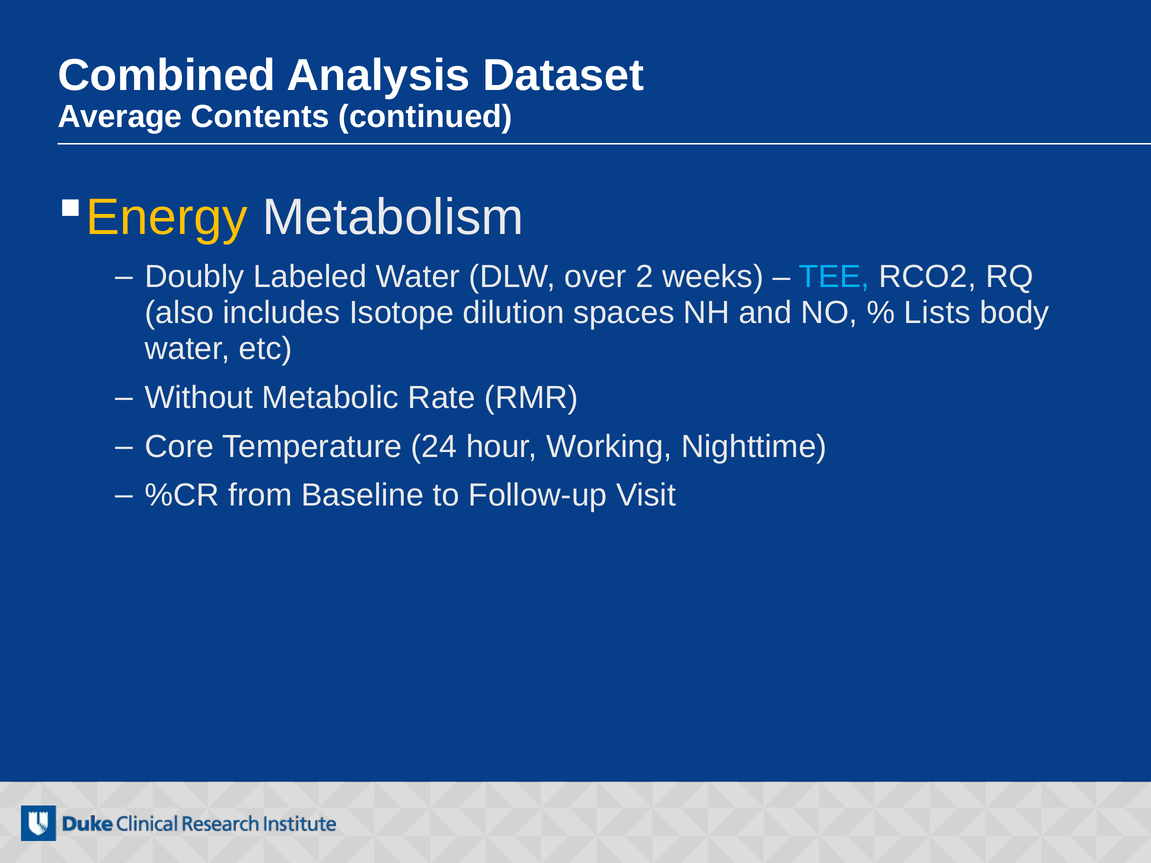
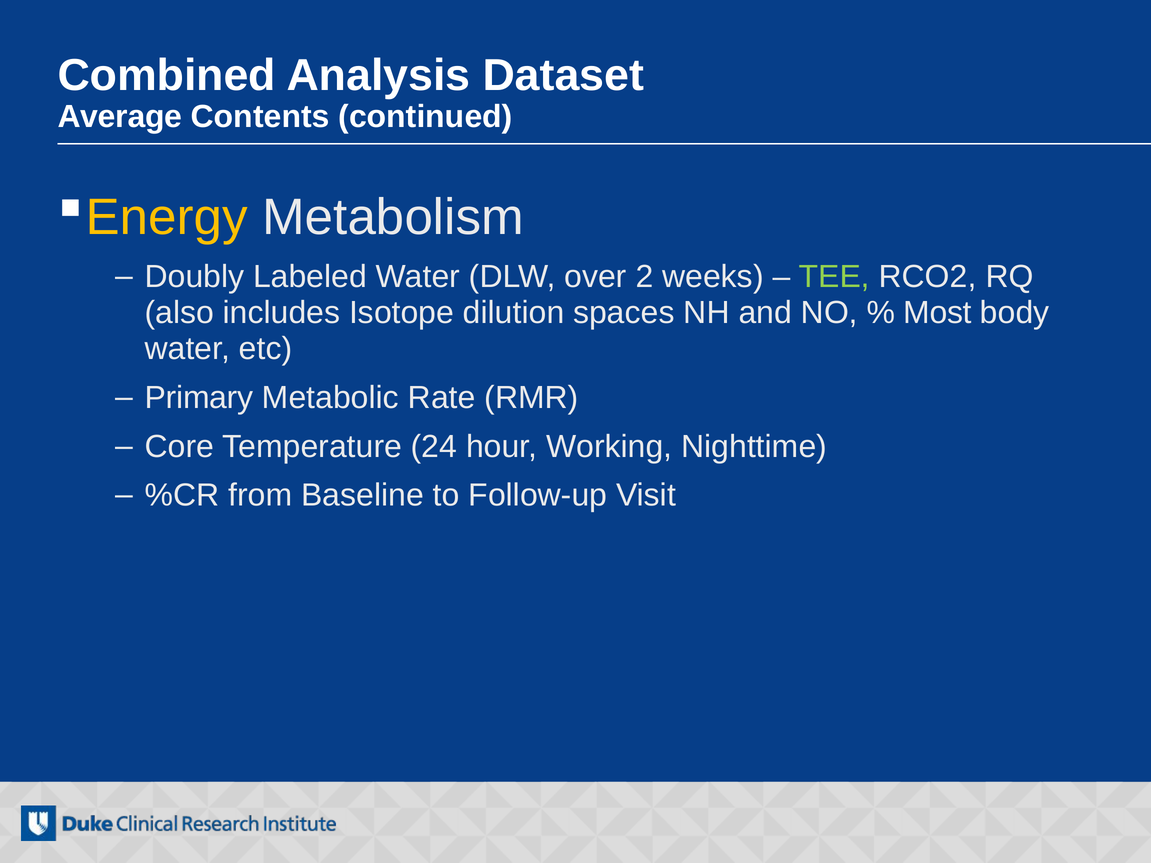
TEE colour: light blue -> light green
Lists: Lists -> Most
Without: Without -> Primary
